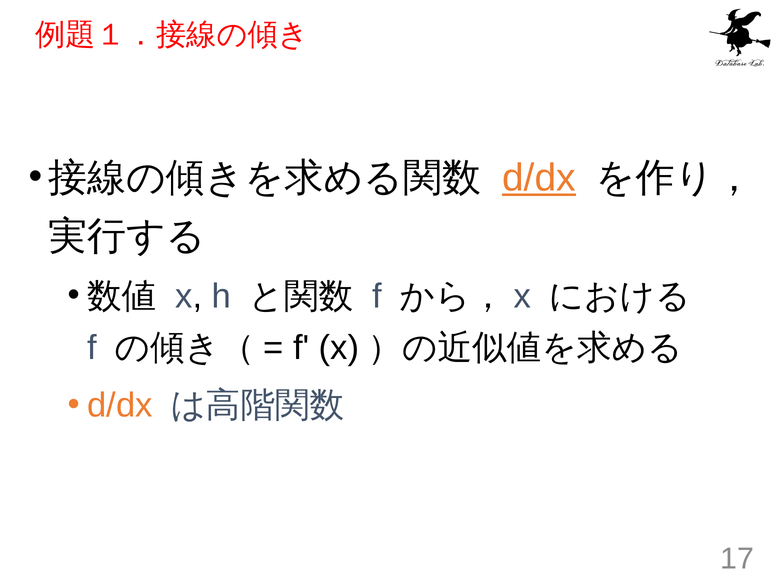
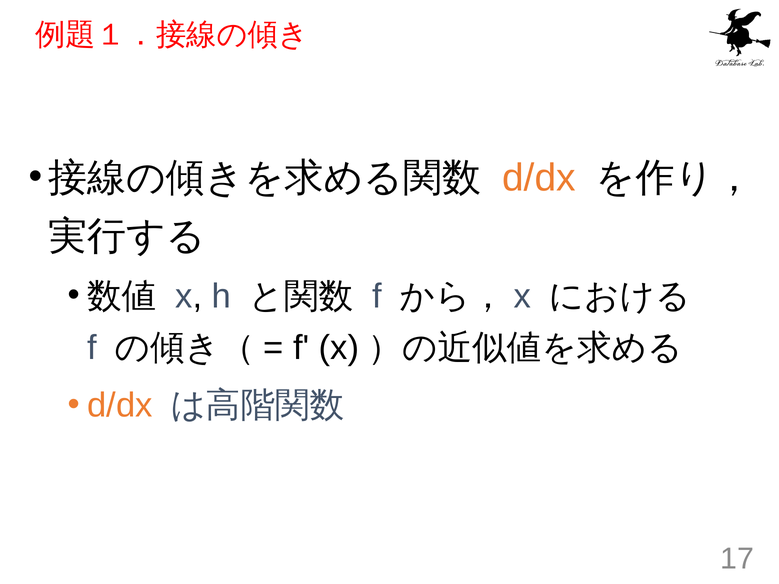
d/dx at (539, 178) underline: present -> none
